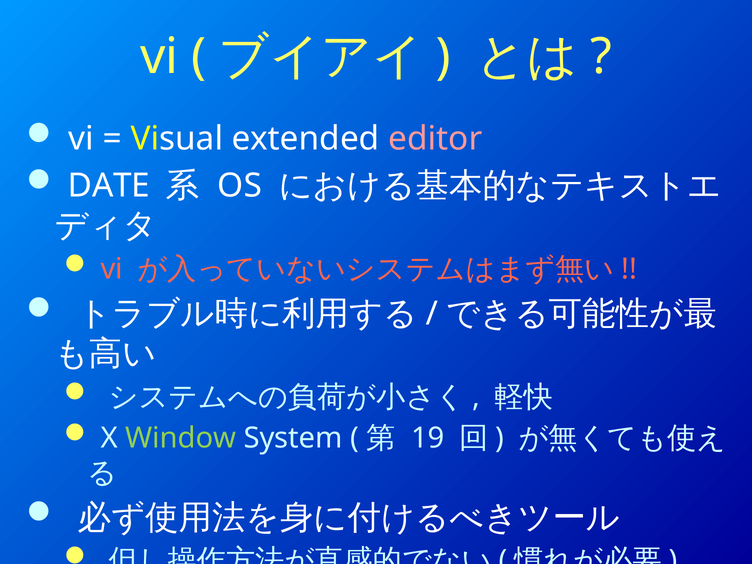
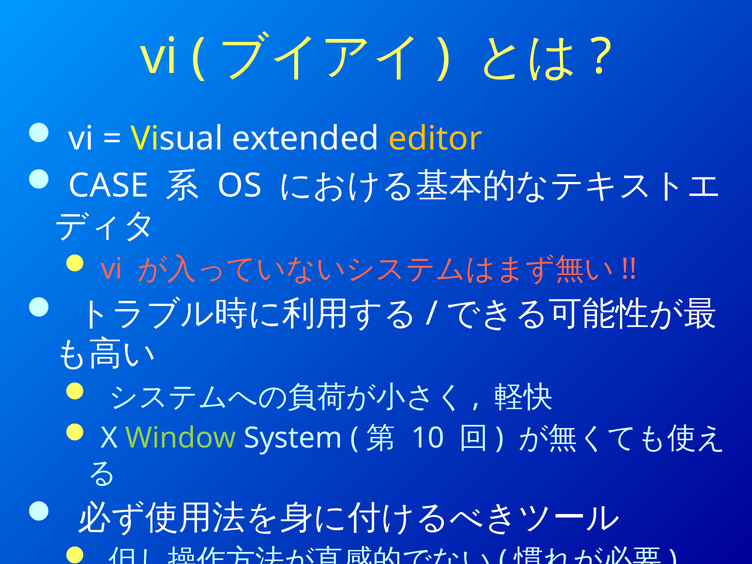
editor colour: pink -> yellow
DATE: DATE -> CASE
19: 19 -> 10
